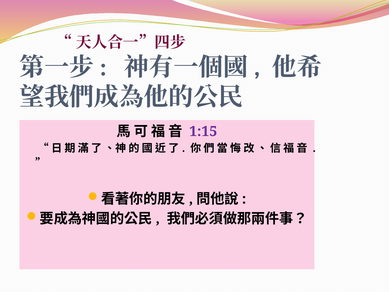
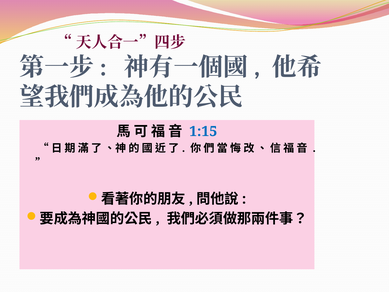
1:15 colour: purple -> blue
